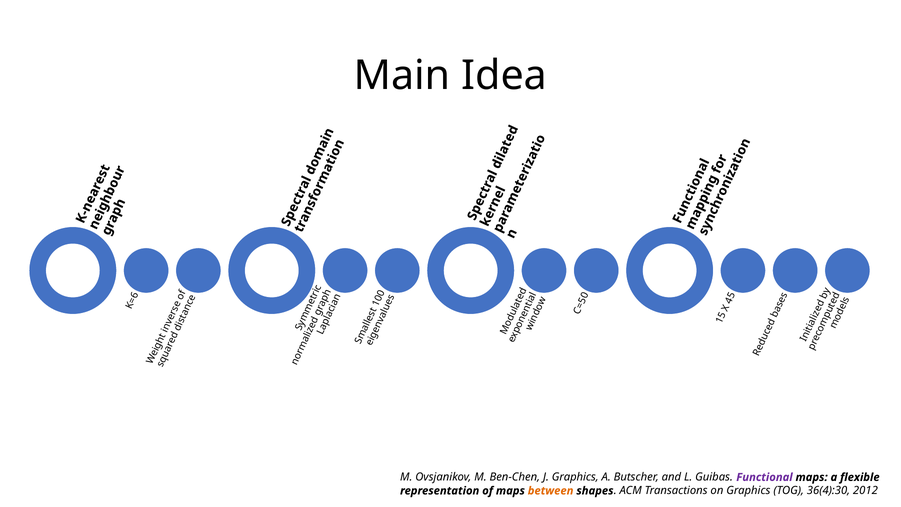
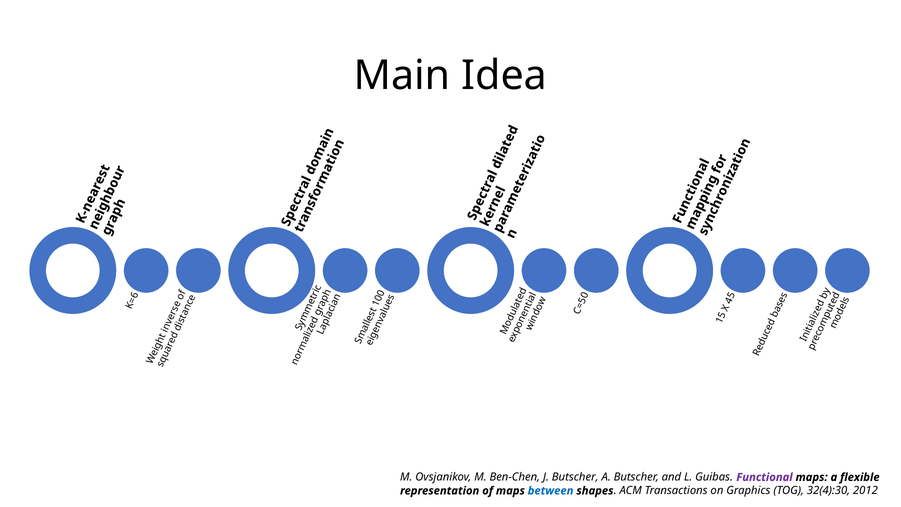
J Graphics: Graphics -> Butscher
between colour: orange -> blue
36(4):30: 36(4):30 -> 32(4):30
